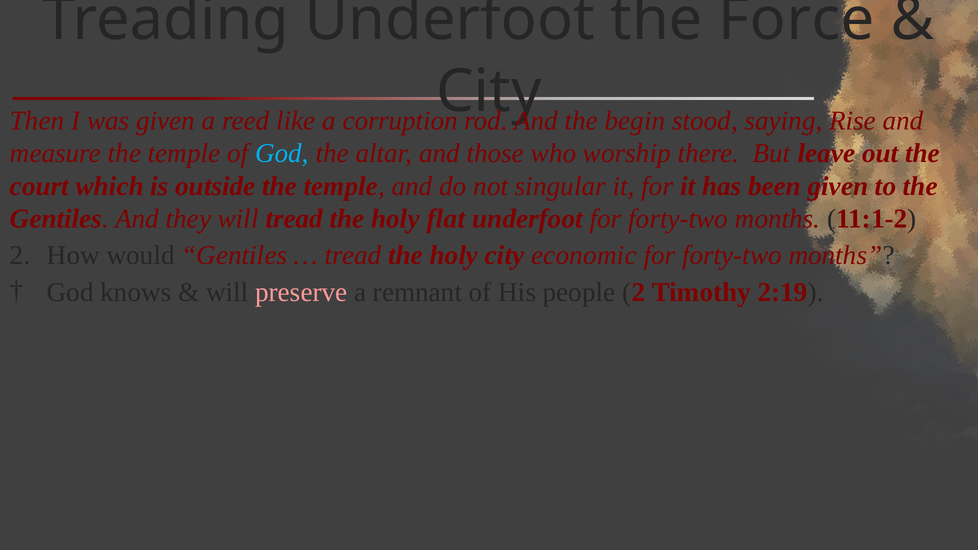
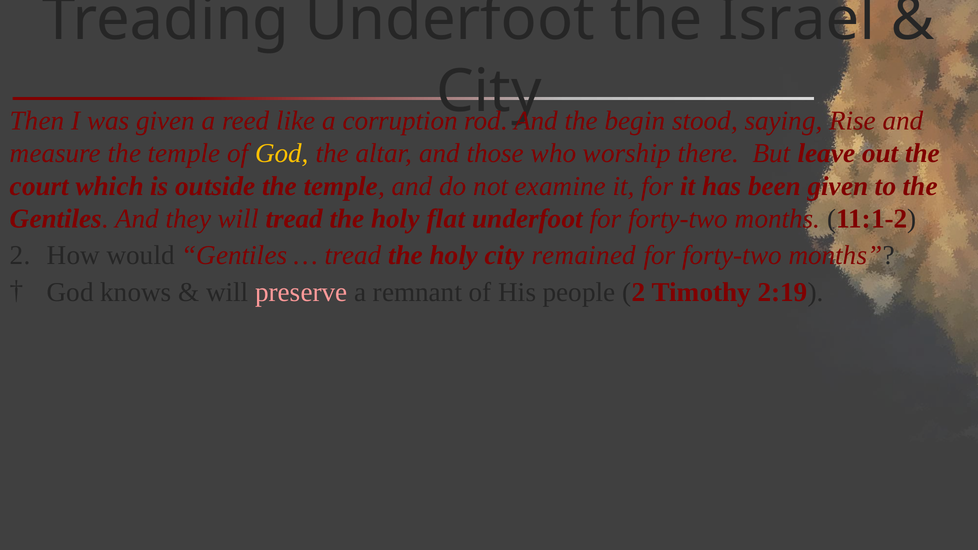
Force: Force -> Israel
God at (282, 154) colour: light blue -> yellow
singular: singular -> examine
economic: economic -> remained
